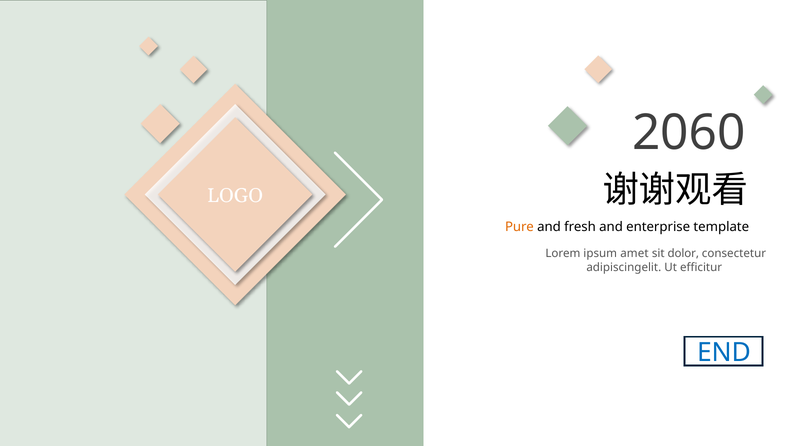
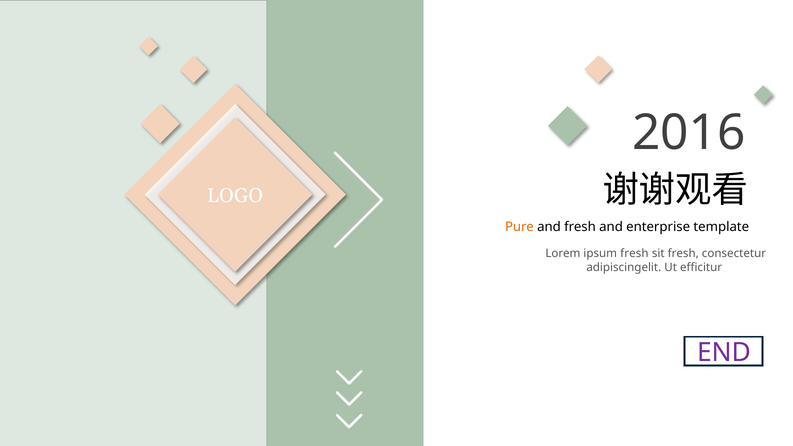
2060: 2060 -> 2016
ipsum amet: amet -> fresh
sit dolor: dolor -> fresh
END colour: blue -> purple
